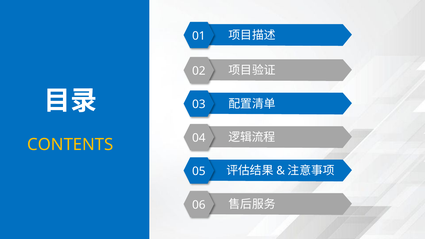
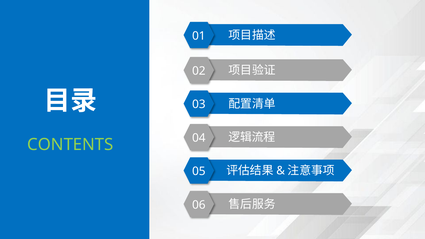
CONTENTS colour: yellow -> light green
